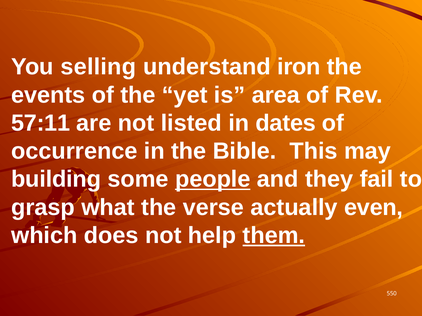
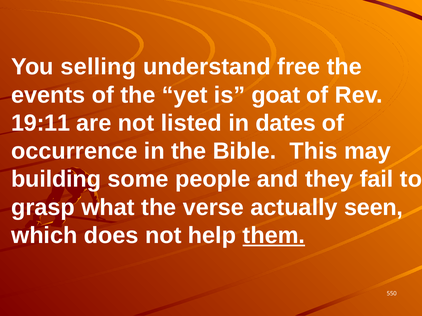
iron: iron -> free
area: area -> goat
57:11: 57:11 -> 19:11
people underline: present -> none
even: even -> seen
